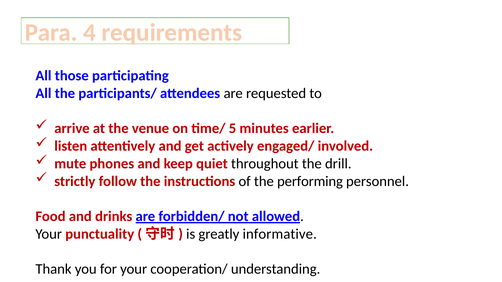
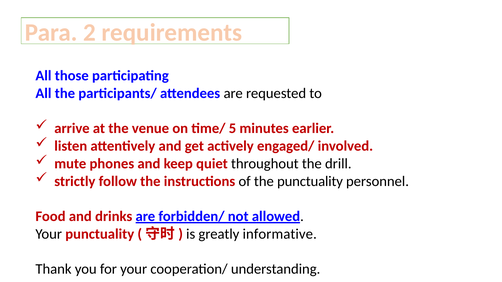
4: 4 -> 2
the performing: performing -> punctuality
